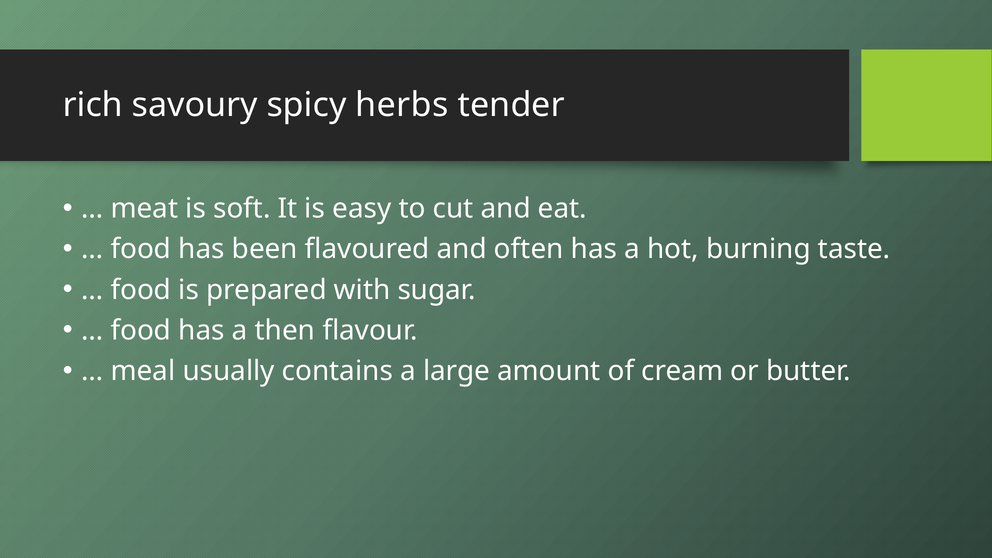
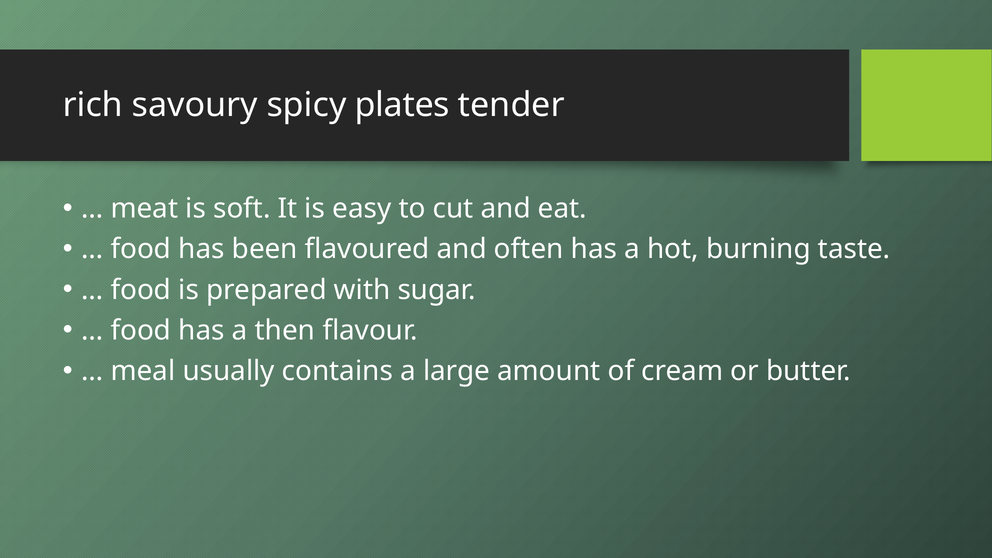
herbs: herbs -> plates
